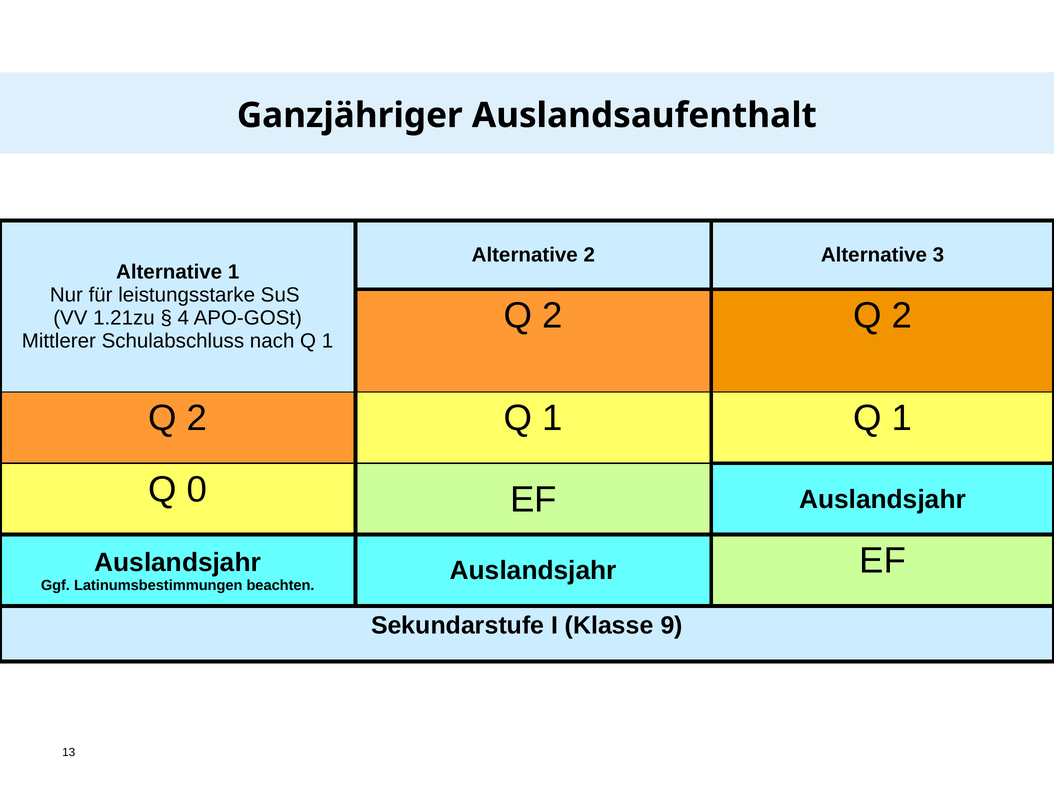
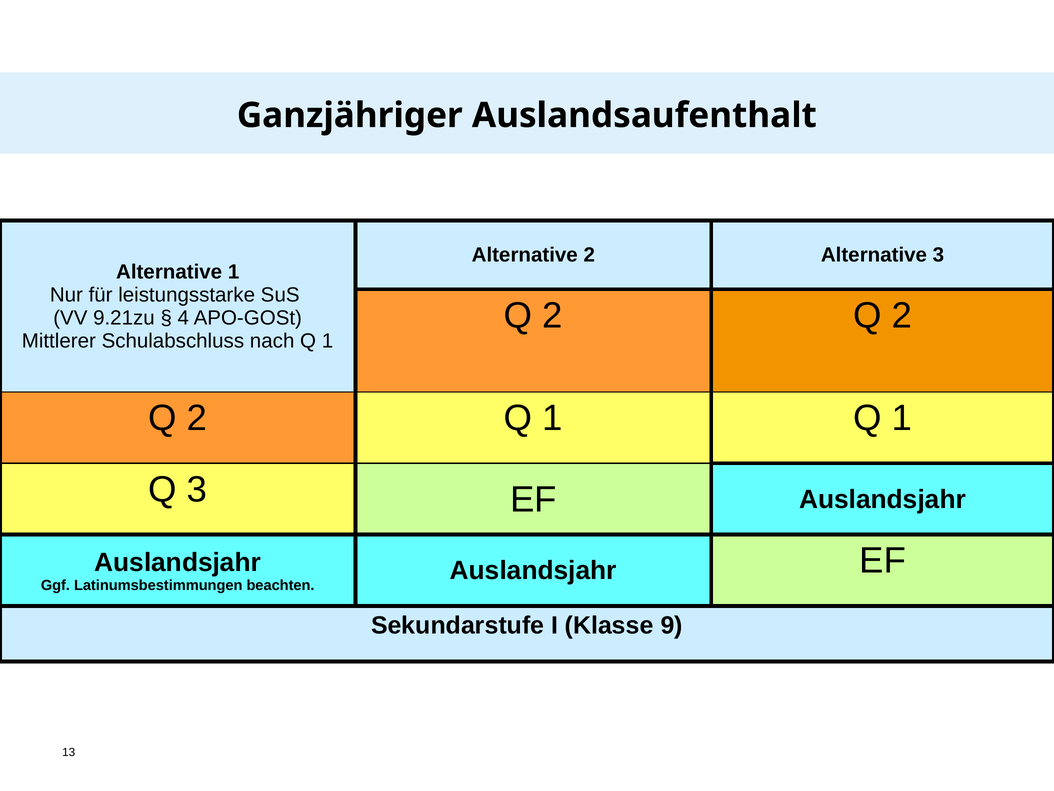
1.21zu: 1.21zu -> 9.21zu
Q 0: 0 -> 3
